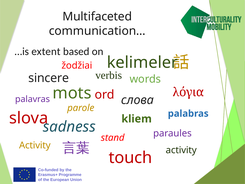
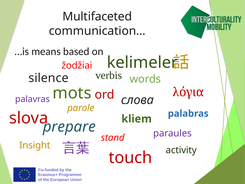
extent: extent -> means
sincere: sincere -> silence
sadness: sadness -> prepare
Activity at (35, 145): Activity -> Insight
